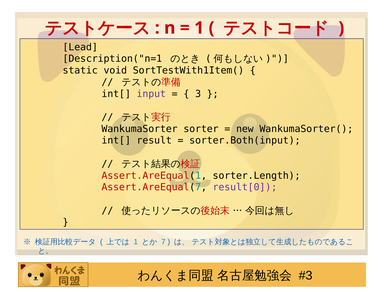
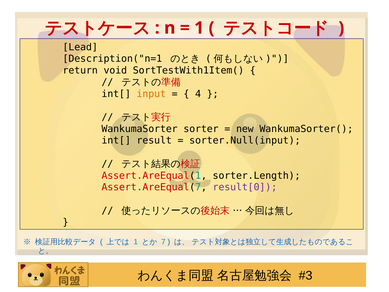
static: static -> return
input colour: purple -> orange
3: 3 -> 4
sorter.Both(input: sorter.Both(input -> sorter.Null(input
